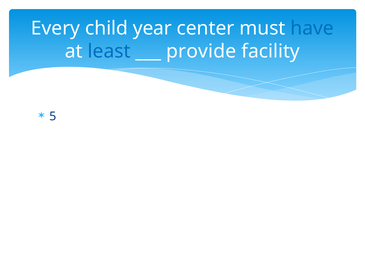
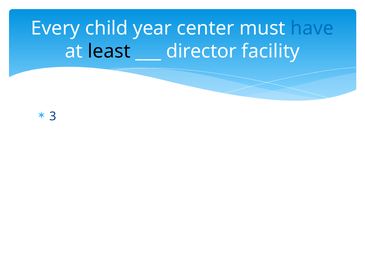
least colour: blue -> black
provide: provide -> director
5: 5 -> 3
